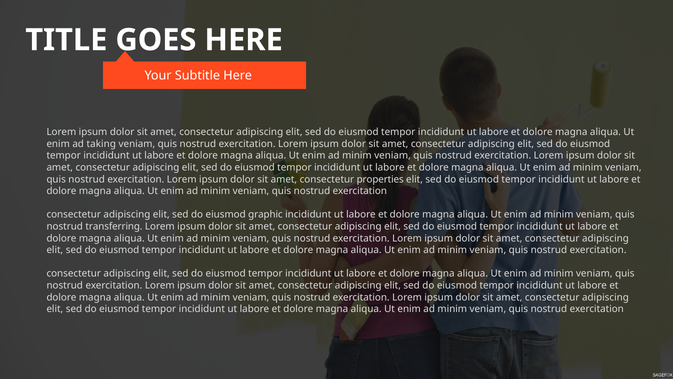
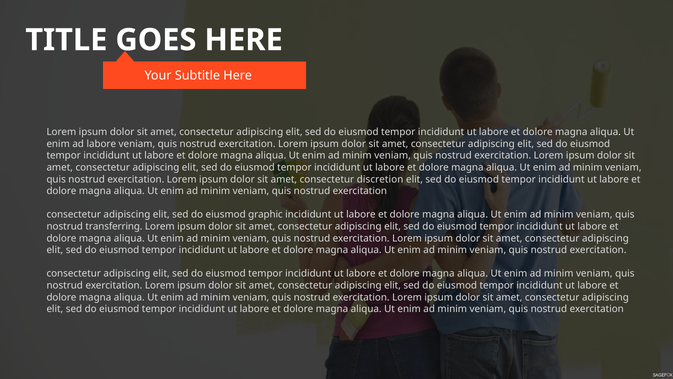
ad taking: taking -> labore
properties: properties -> discretion
